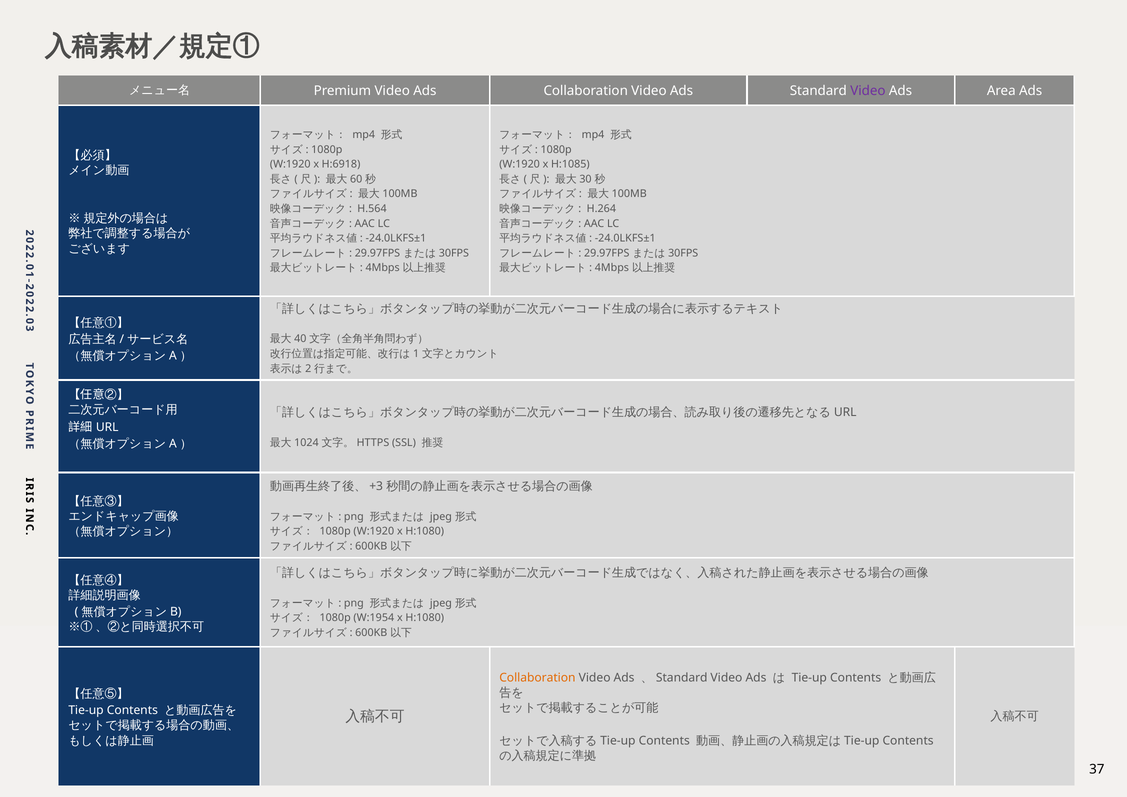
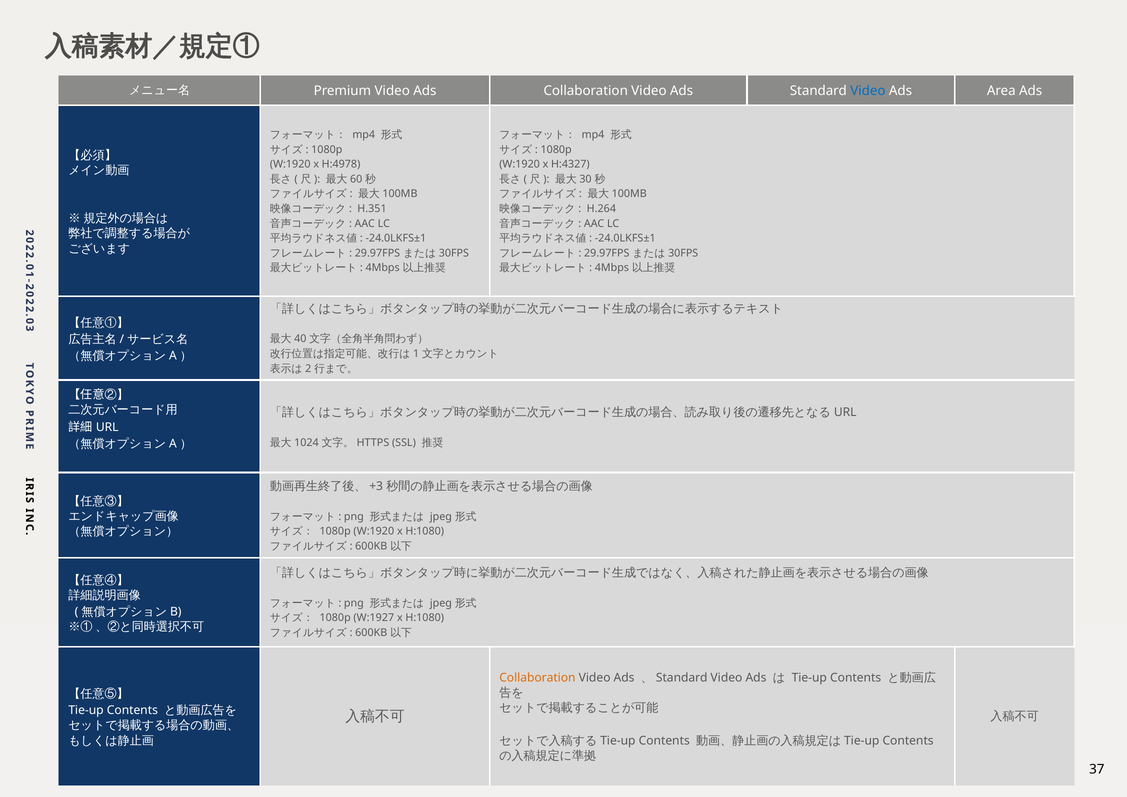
Video at (868, 91) colour: purple -> blue
H:6918: H:6918 -> H:4978
H:1085: H:1085 -> H:4327
H.564: H.564 -> H.351
W:1954: W:1954 -> W:1927
